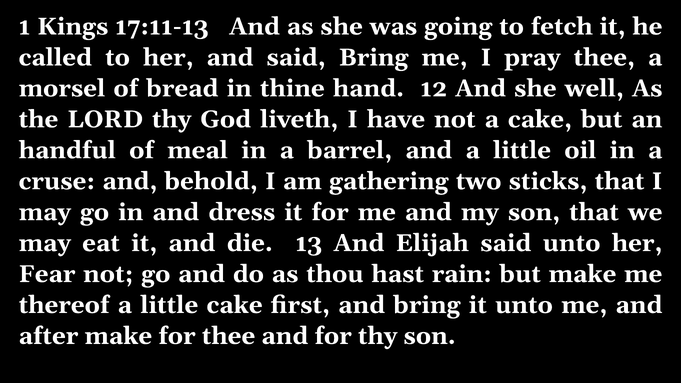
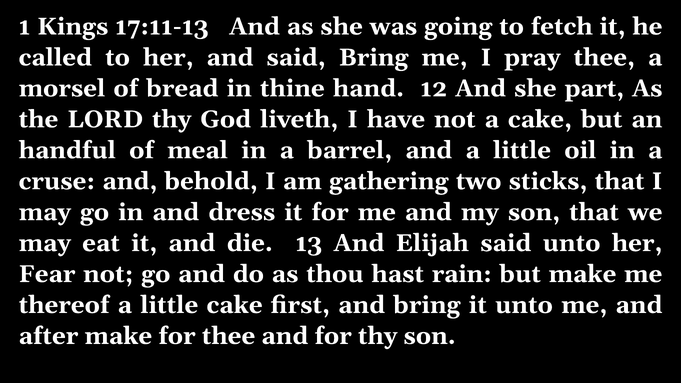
well: well -> part
